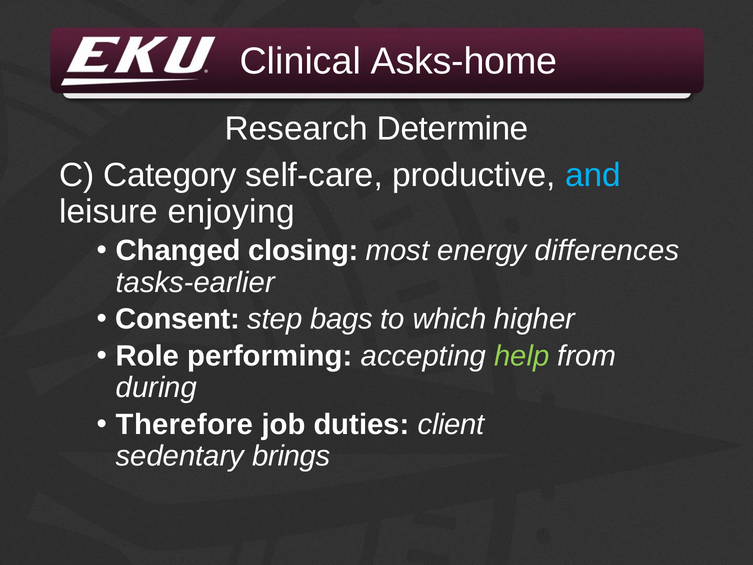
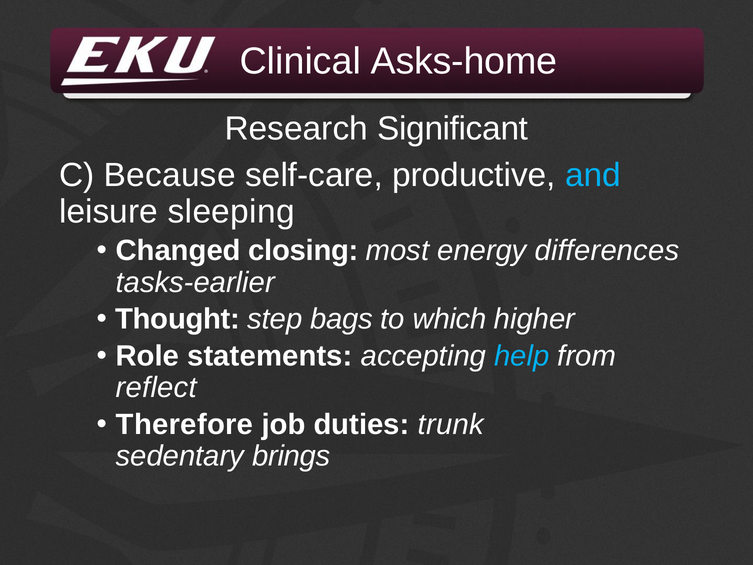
Determine: Determine -> Significant
Category: Category -> Because
enjoying: enjoying -> sleeping
Consent: Consent -> Thought
performing: performing -> statements
help colour: light green -> light blue
during: during -> reflect
client: client -> trunk
